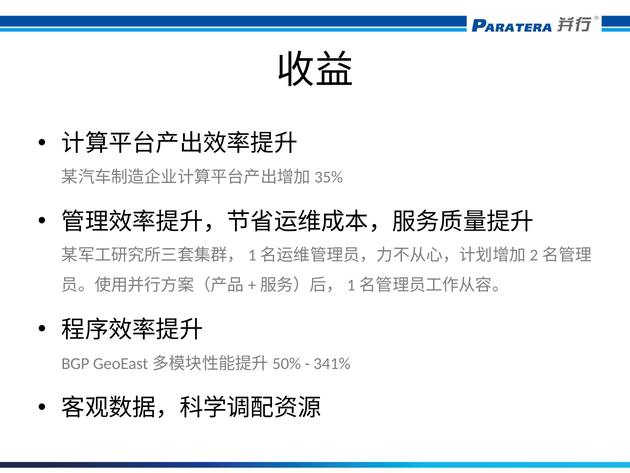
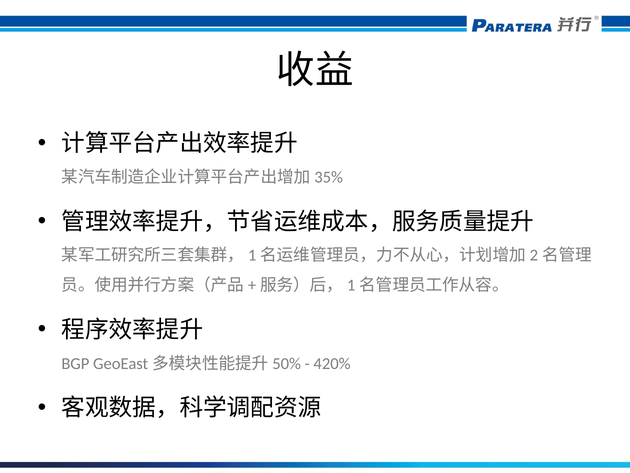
341%: 341% -> 420%
